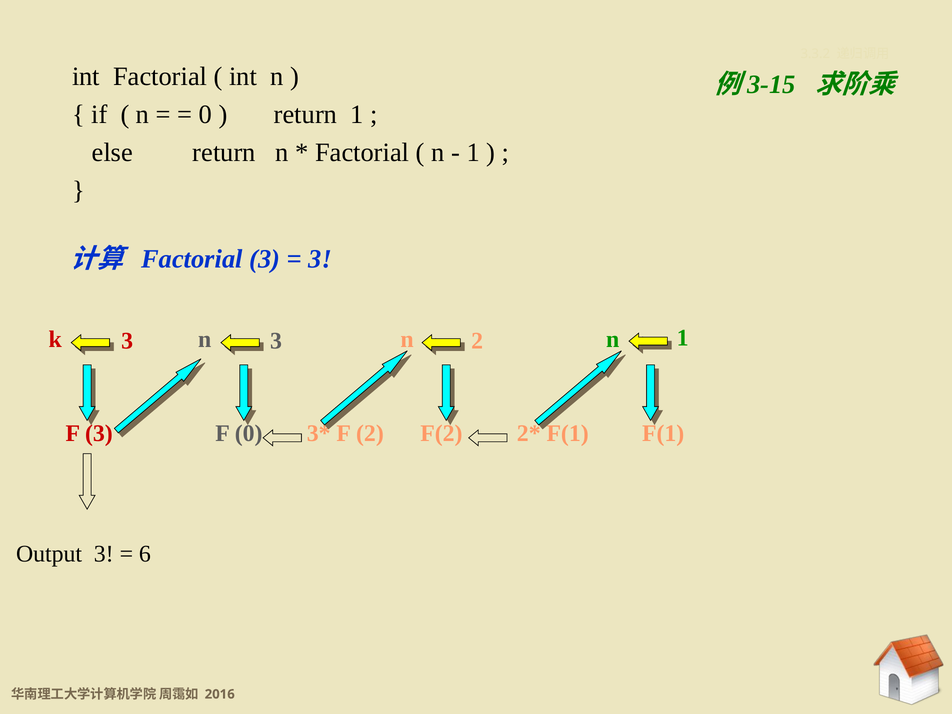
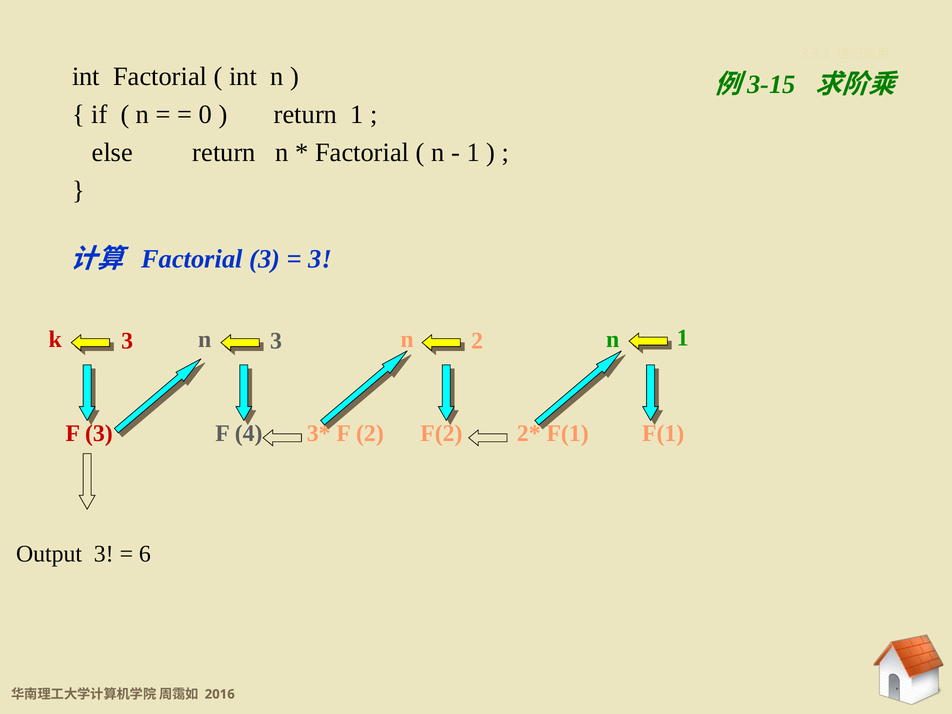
F 0: 0 -> 4
